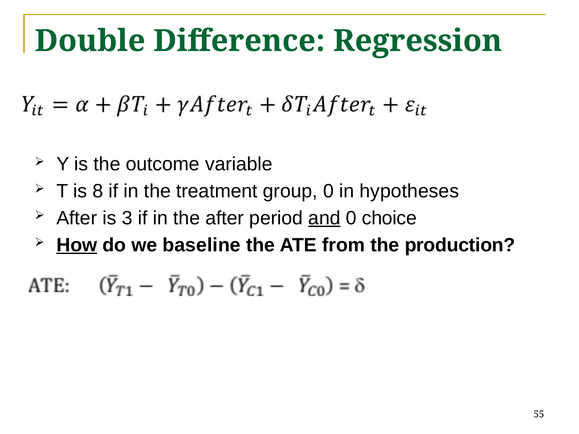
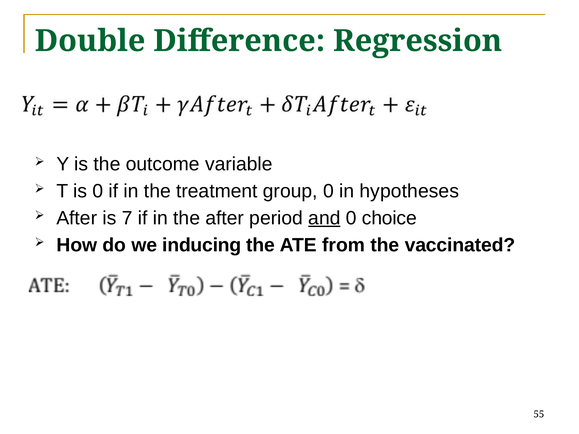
is 8: 8 -> 0
3: 3 -> 7
How underline: present -> none
baseline: baseline -> inducing
production: production -> vaccinated
